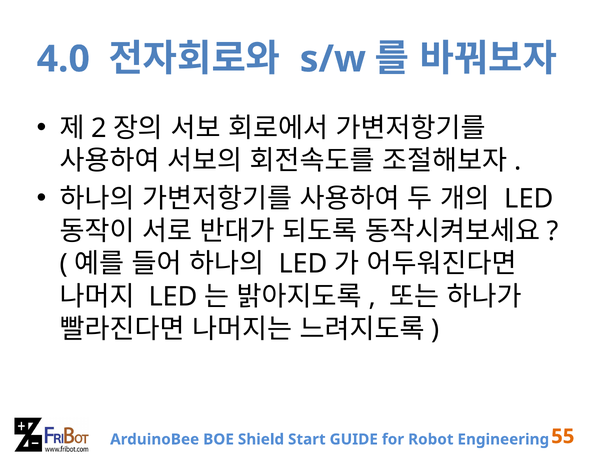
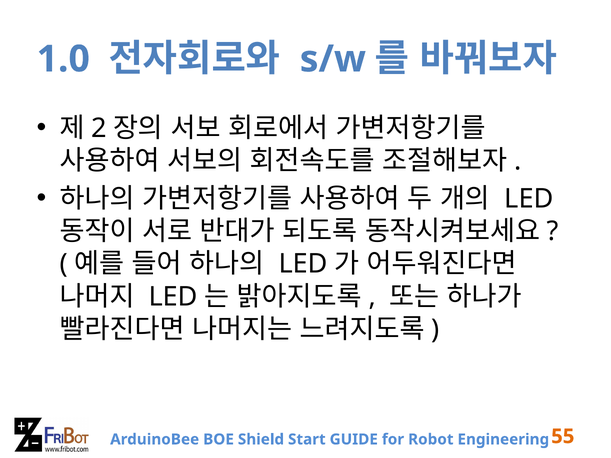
4.0: 4.0 -> 1.0
